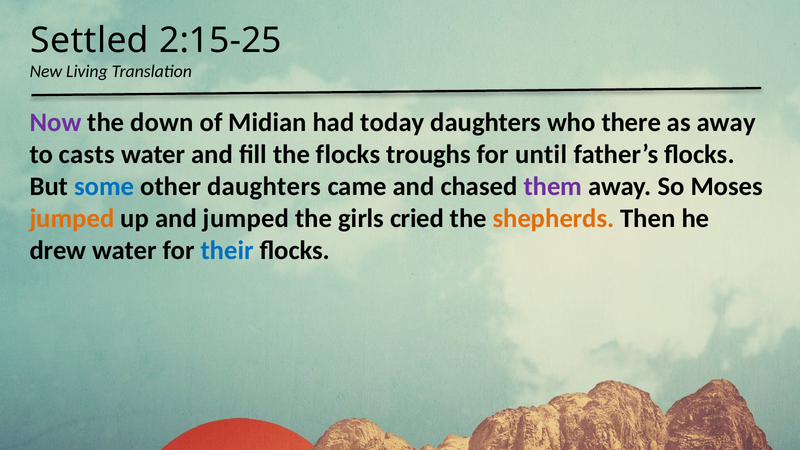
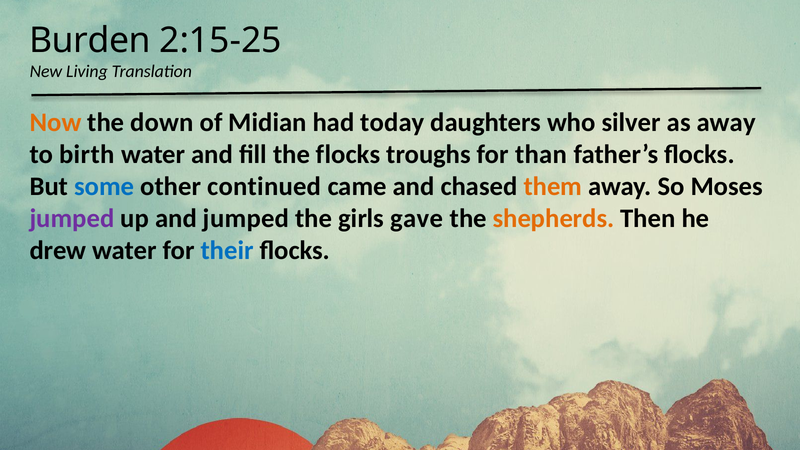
Settled: Settled -> Burden
Now colour: purple -> orange
there: there -> silver
casts: casts -> birth
until: until -> than
other daughters: daughters -> continued
them colour: purple -> orange
jumped at (72, 218) colour: orange -> purple
cried: cried -> gave
